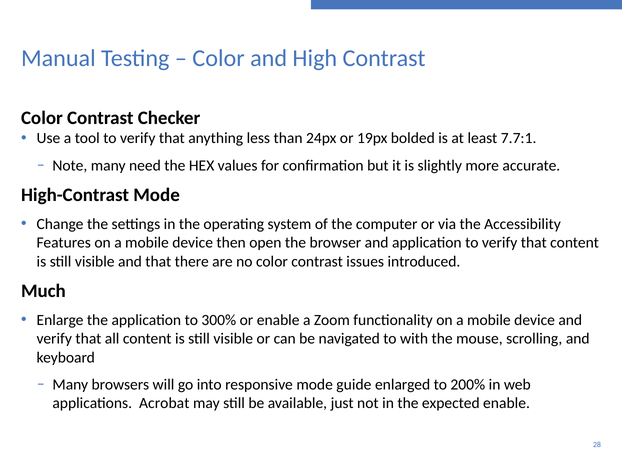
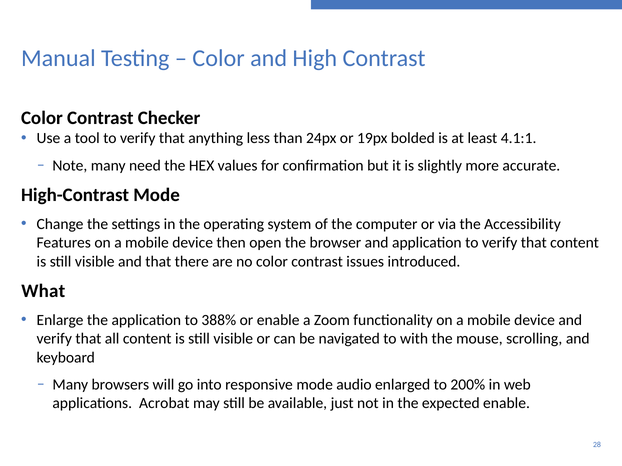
7.7:1: 7.7:1 -> 4.1:1
Much: Much -> What
300%: 300% -> 388%
guide: guide -> audio
